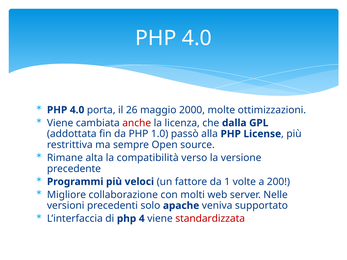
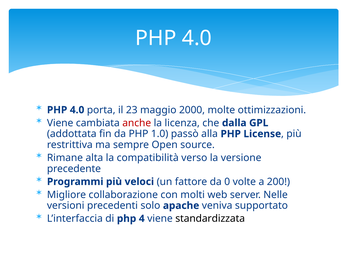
26: 26 -> 23
1: 1 -> 0
standardizzata colour: red -> black
